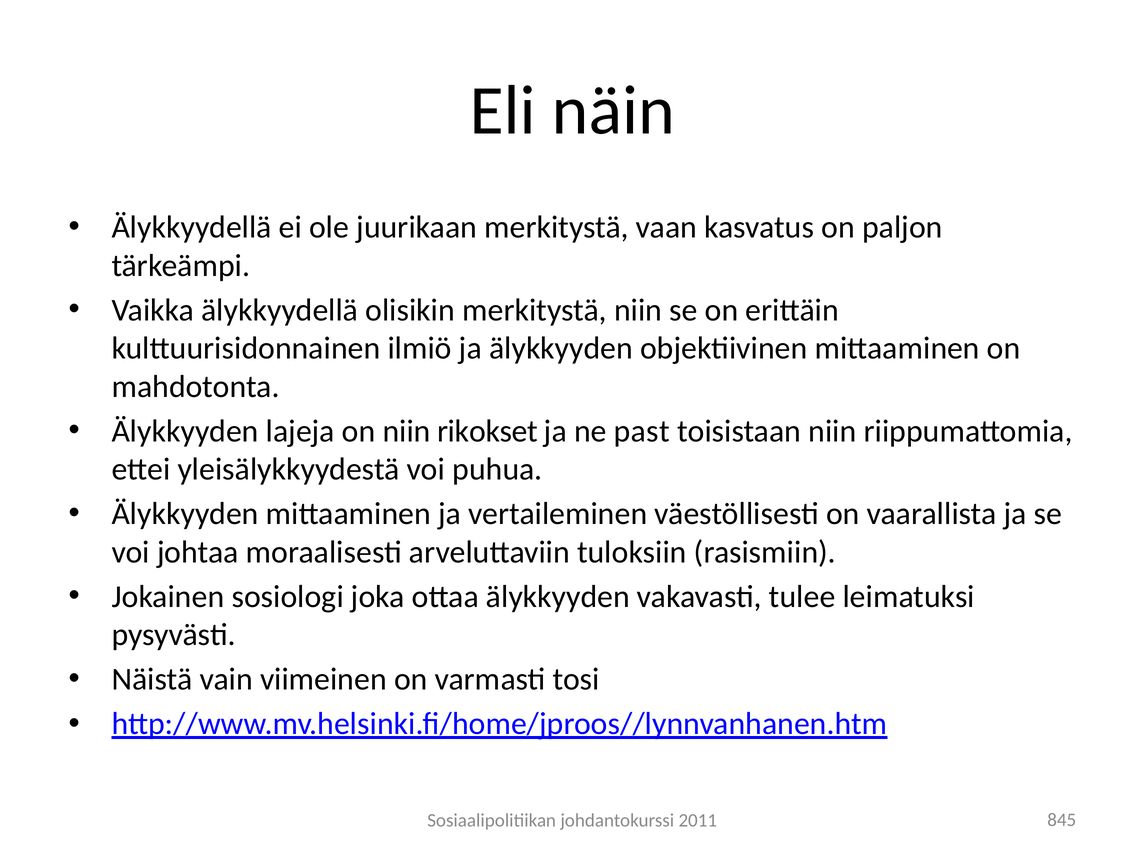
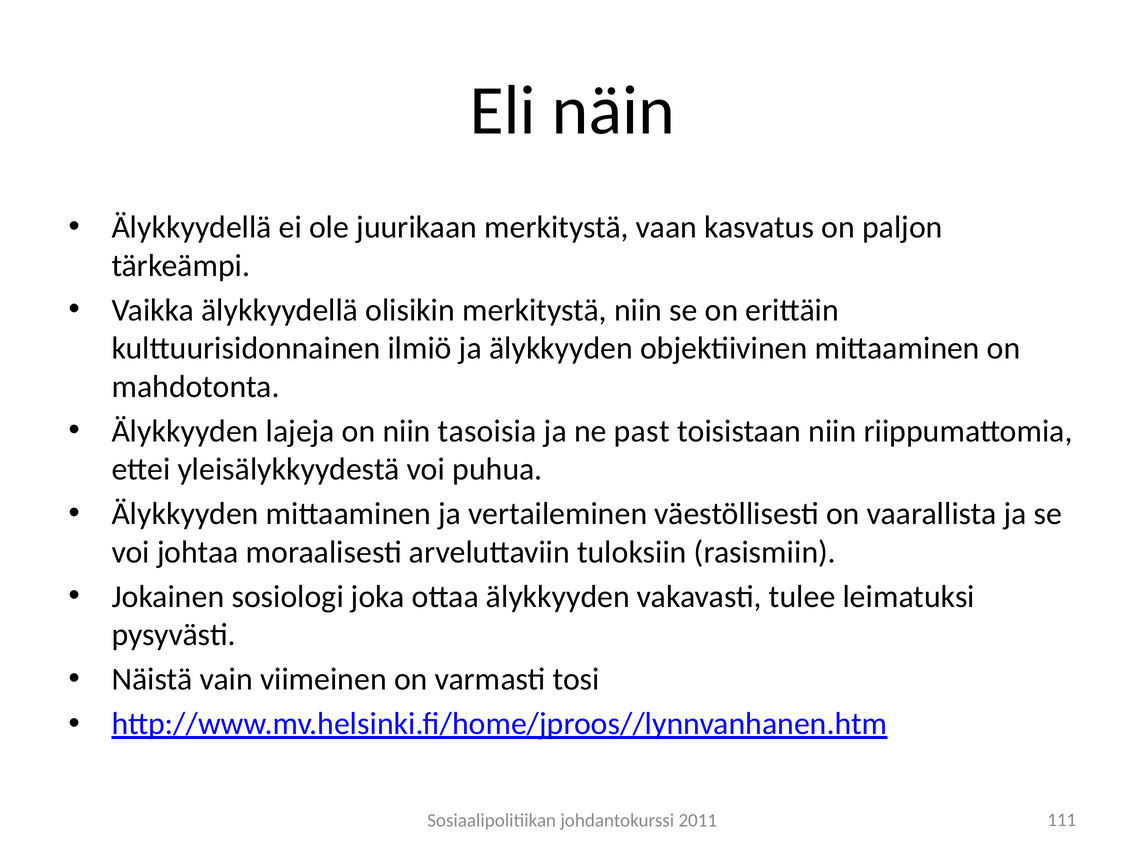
rikokset: rikokset -> tasoisia
845: 845 -> 111
